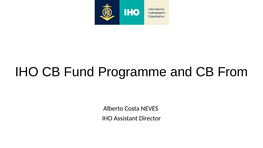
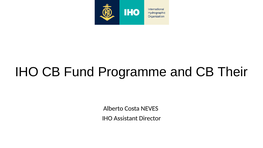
From: From -> Their
